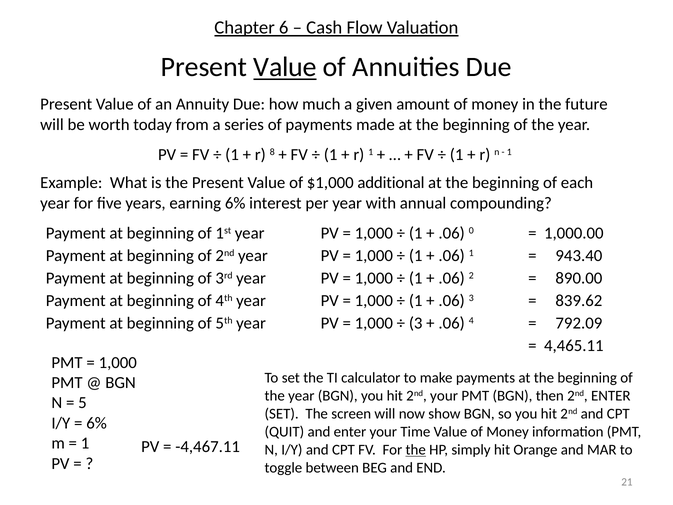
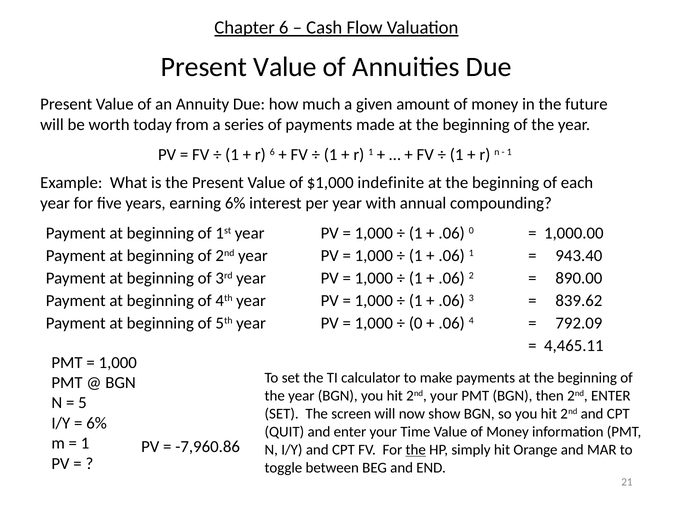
Value at (285, 67) underline: present -> none
r 8: 8 -> 6
additional: additional -> indefinite
3 at (416, 323): 3 -> 0
-4,467.11: -4,467.11 -> -7,960.86
